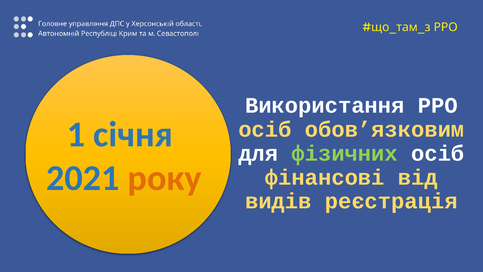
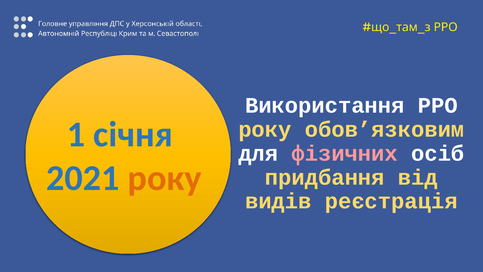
осіб at (265, 129): осіб -> року
фізичних colour: light green -> pink
фінансові: фінансові -> придбання
